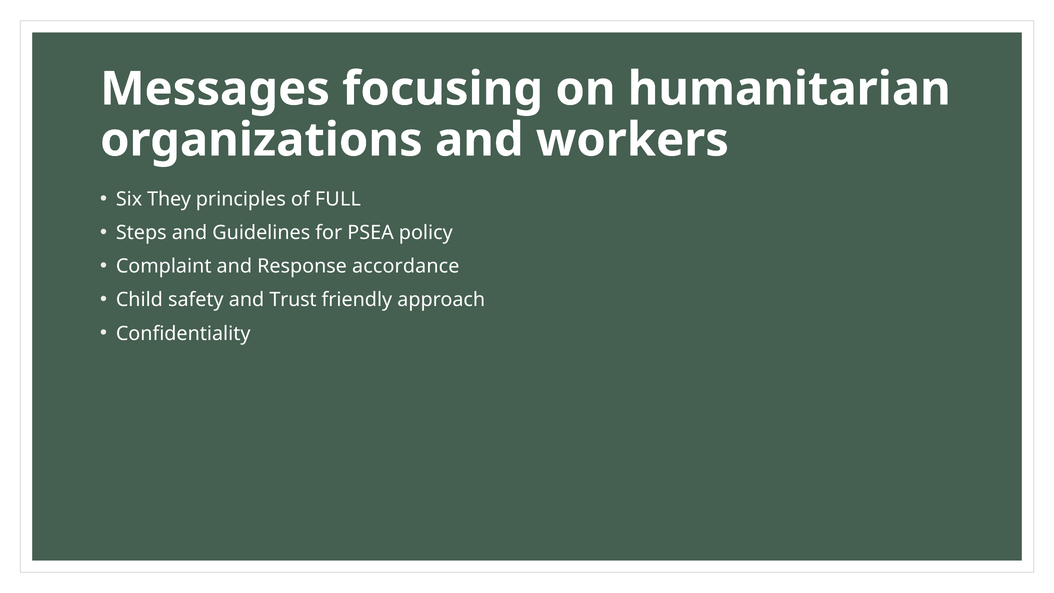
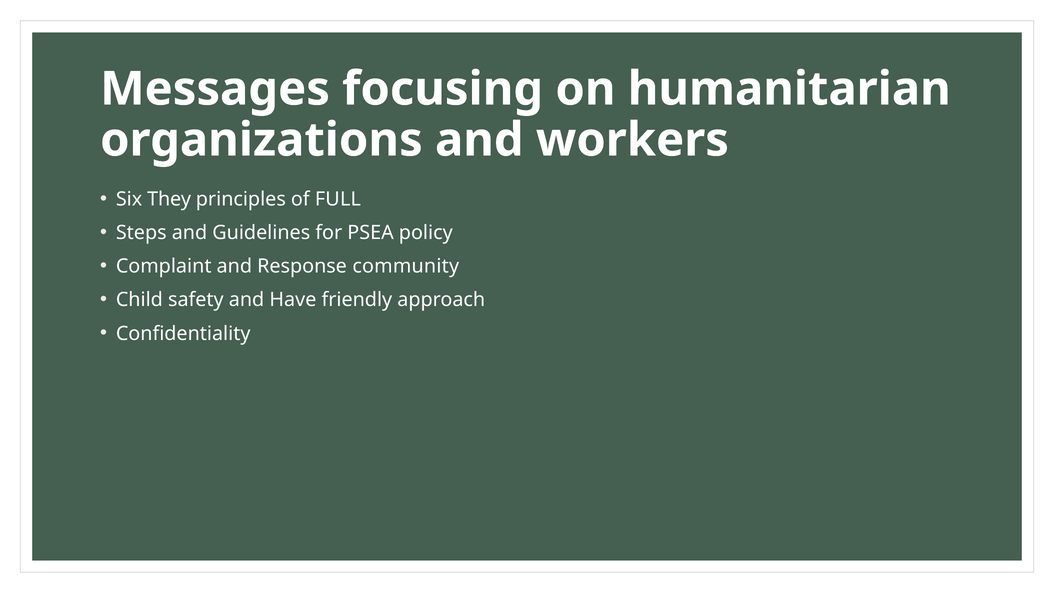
accordance: accordance -> community
Trust: Trust -> Have
